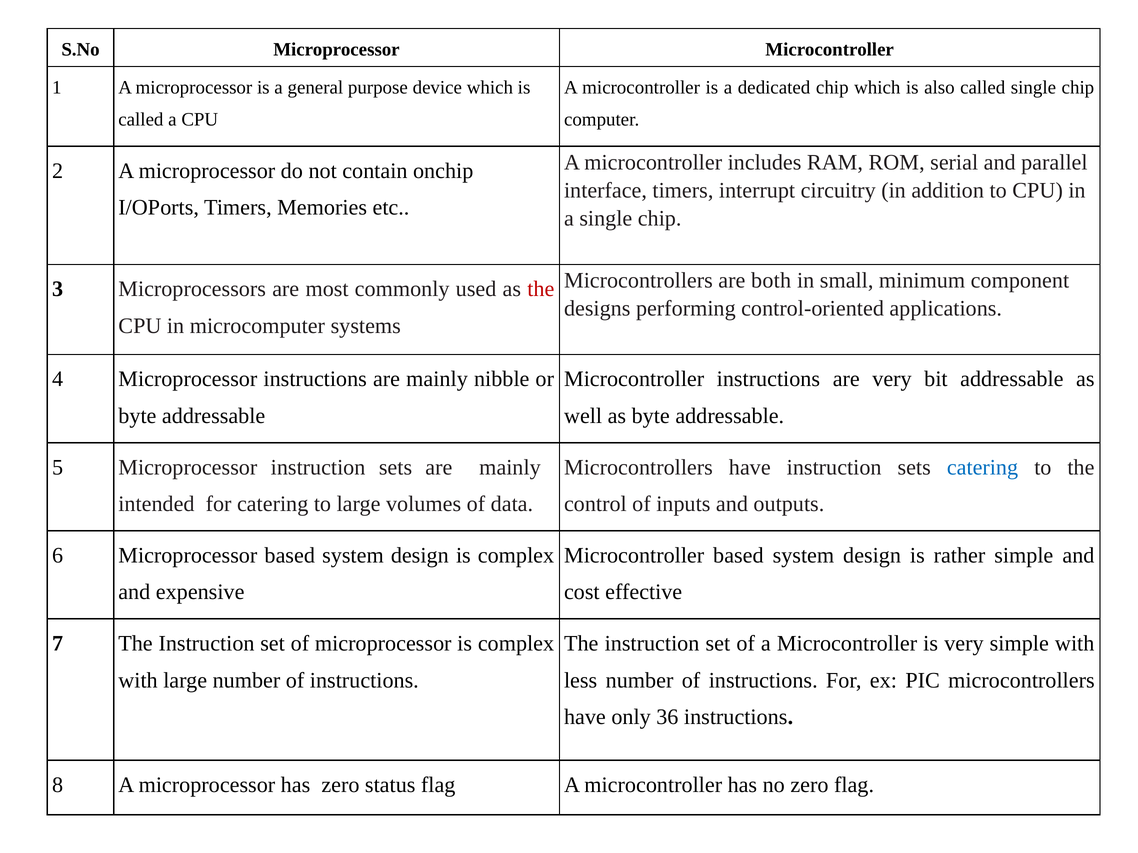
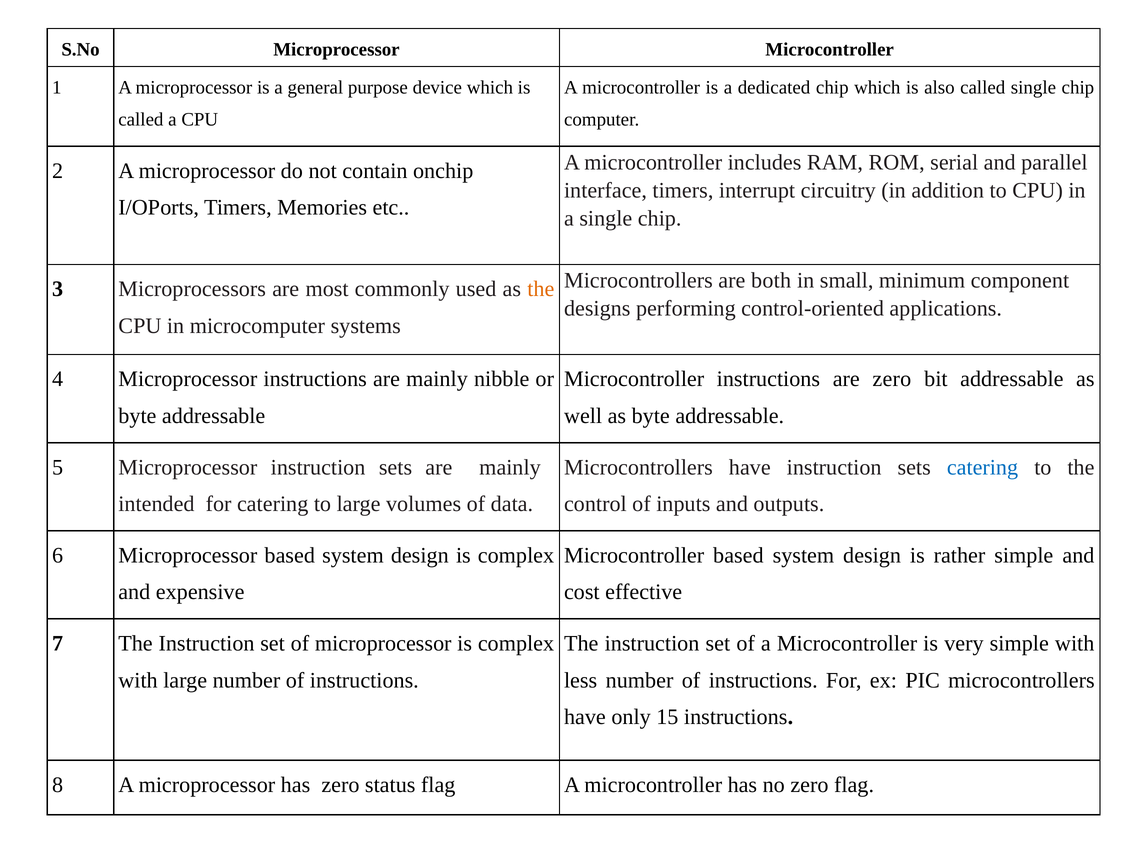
the at (541, 289) colour: red -> orange
are very: very -> zero
36: 36 -> 15
